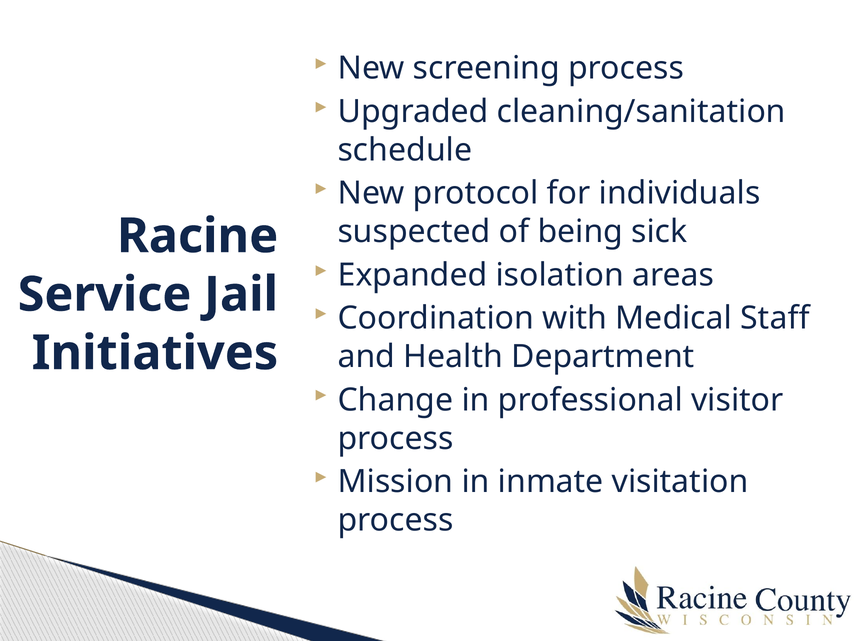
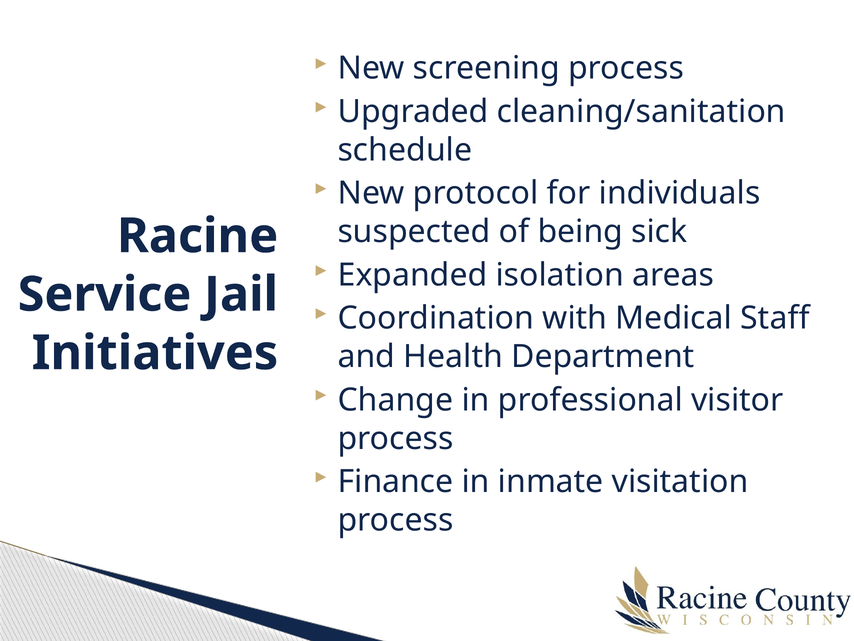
Mission: Mission -> Finance
